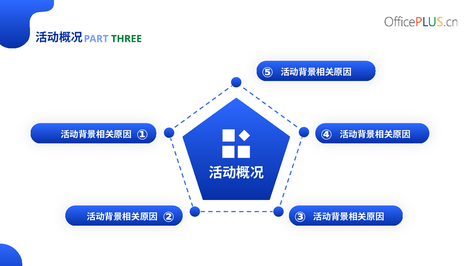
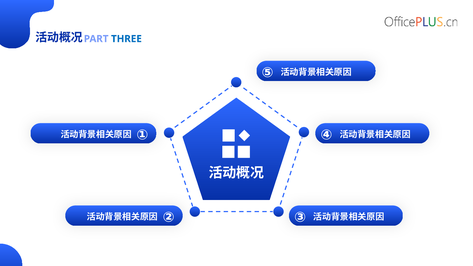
THREE colour: green -> blue
